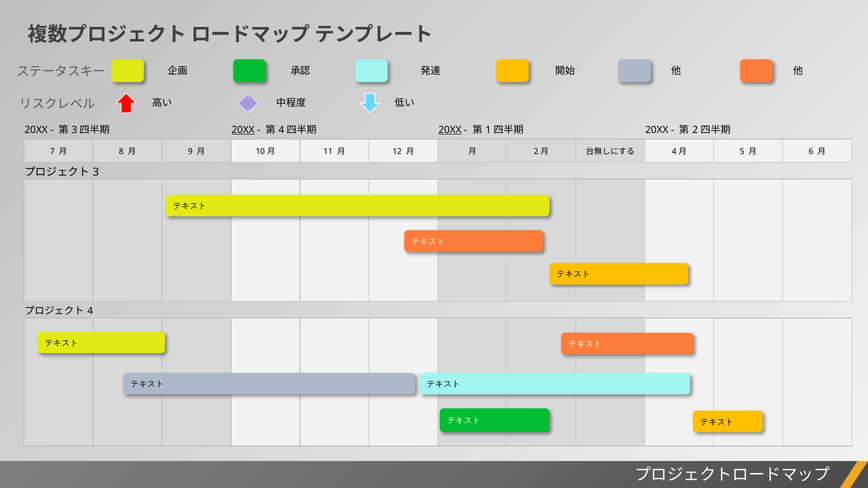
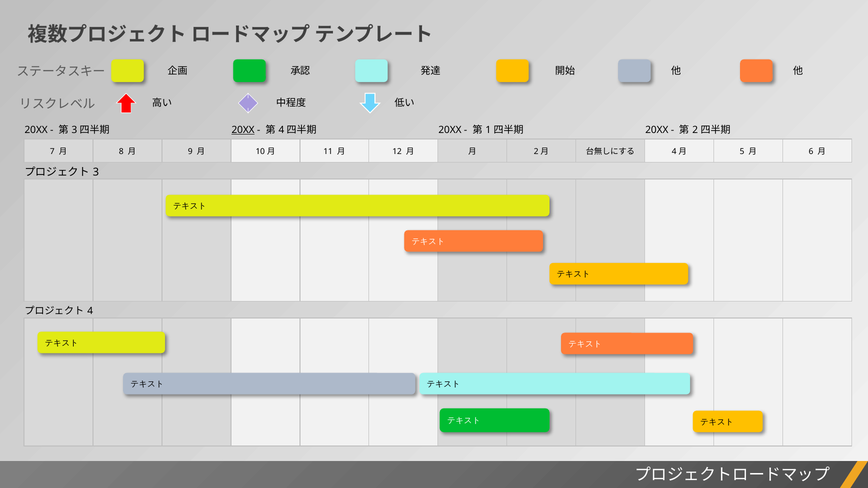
20XX at (450, 130) underline: present -> none
